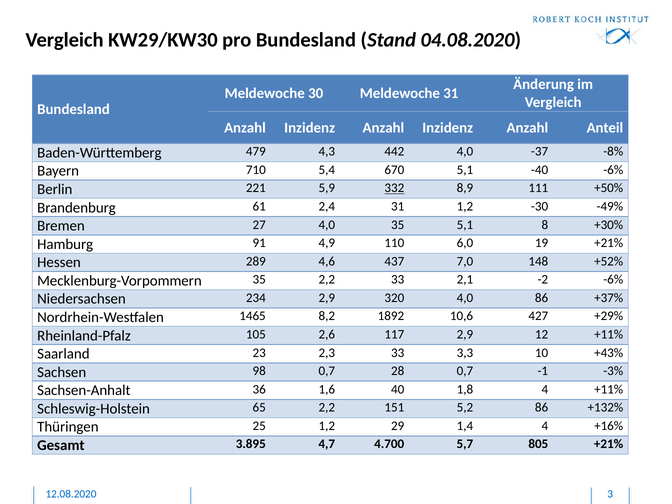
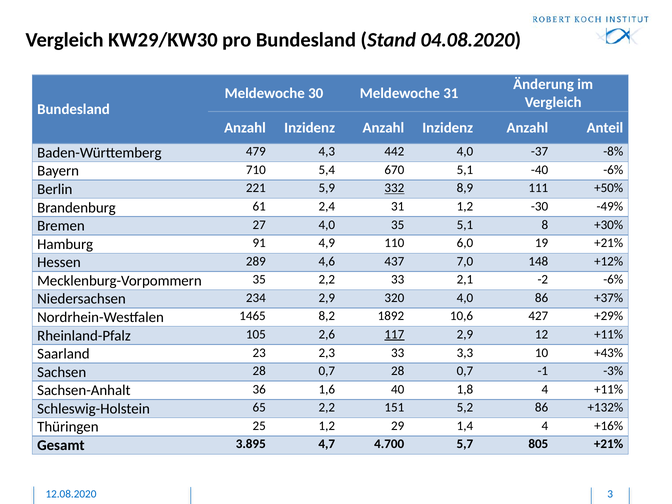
+52%: +52% -> +12%
117 underline: none -> present
Sachsen 98: 98 -> 28
